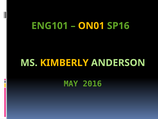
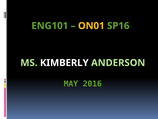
KIMBERLY colour: yellow -> white
